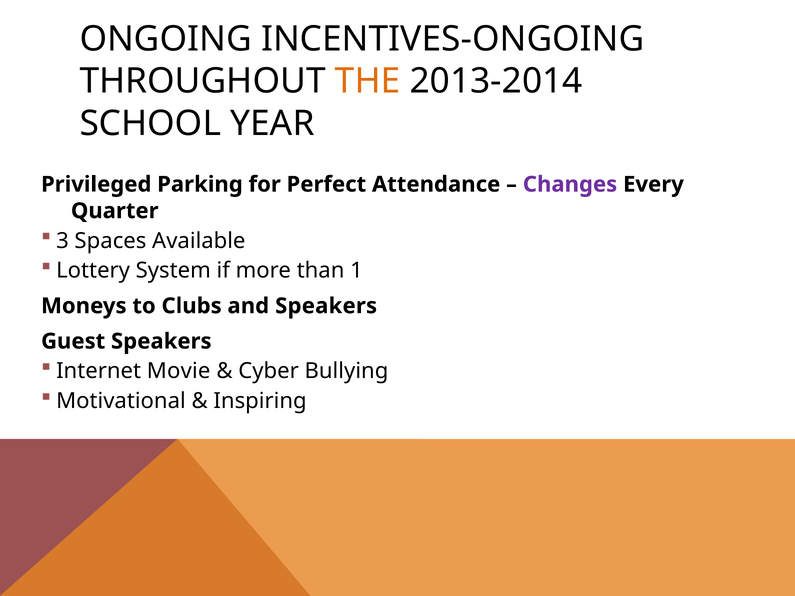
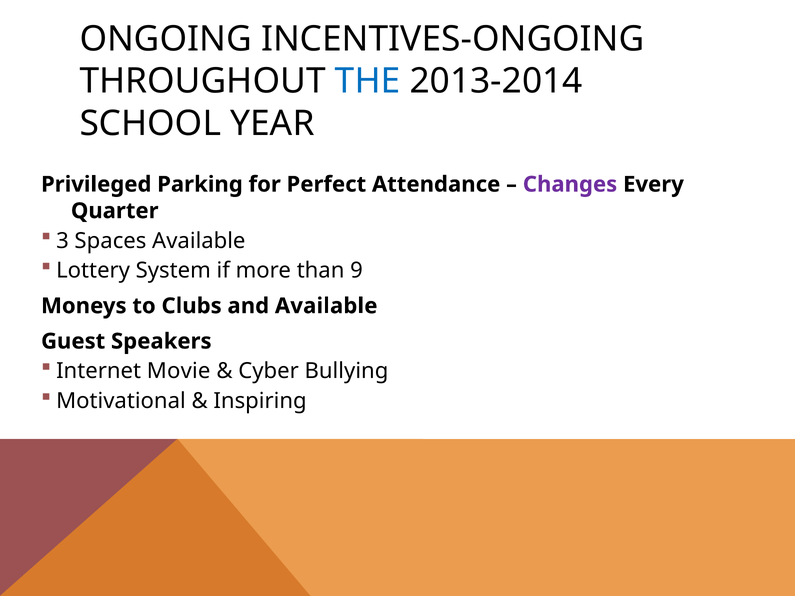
THE colour: orange -> blue
1: 1 -> 9
and Speakers: Speakers -> Available
